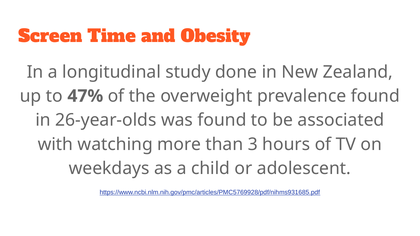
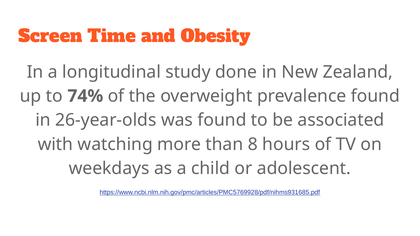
47%: 47% -> 74%
3: 3 -> 8
